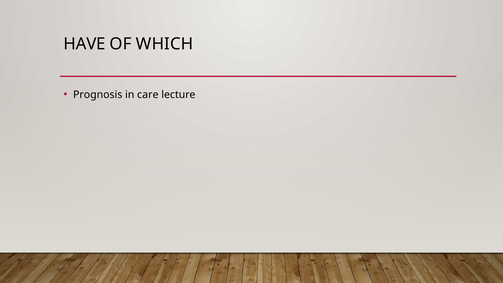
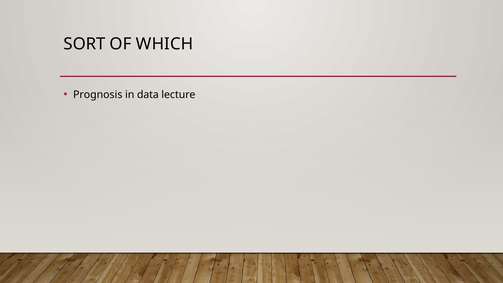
HAVE: HAVE -> SORT
care: care -> data
